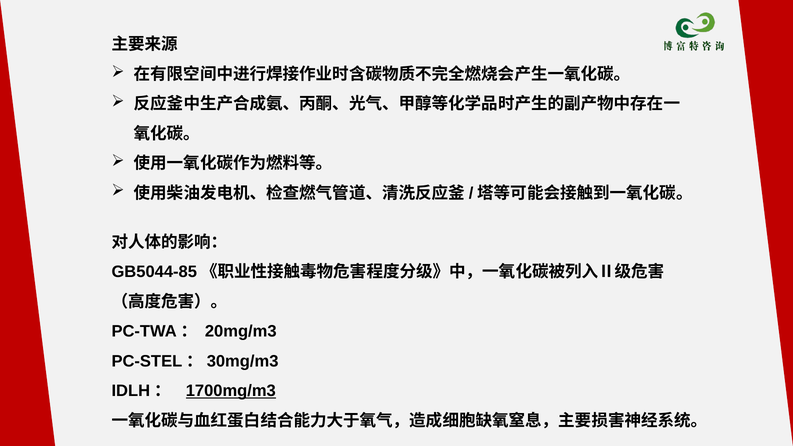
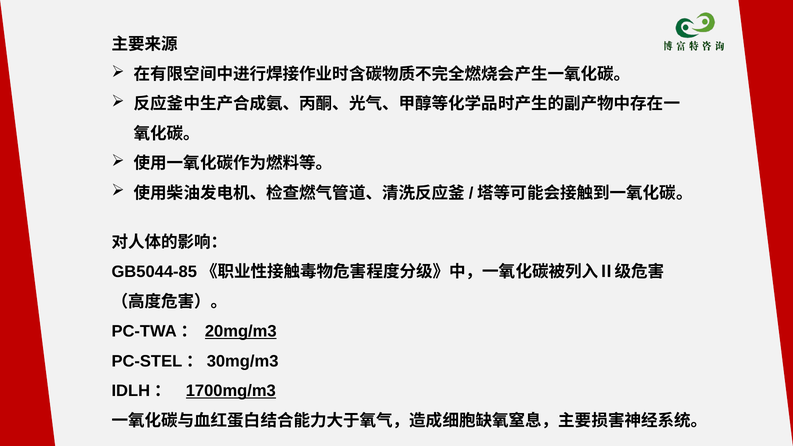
20mg/m3 underline: none -> present
